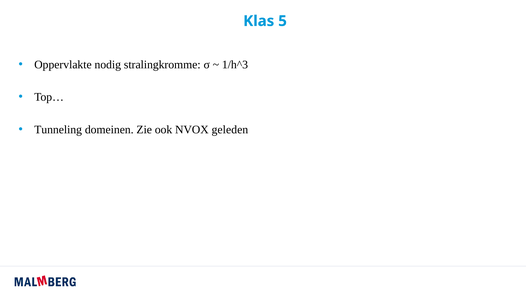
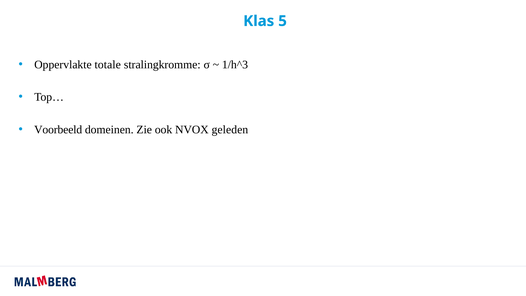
nodig: nodig -> totale
Tunneling: Tunneling -> Voorbeeld
